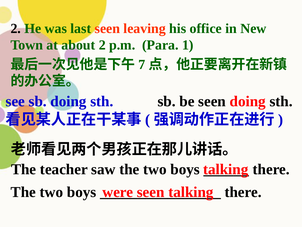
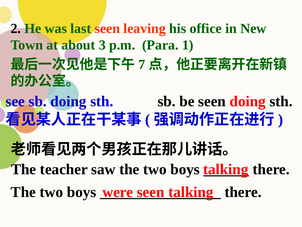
about 2: 2 -> 3
